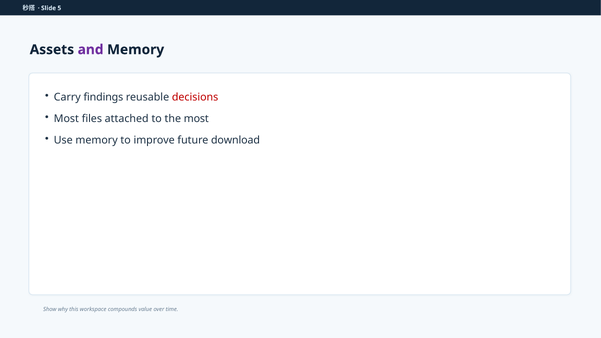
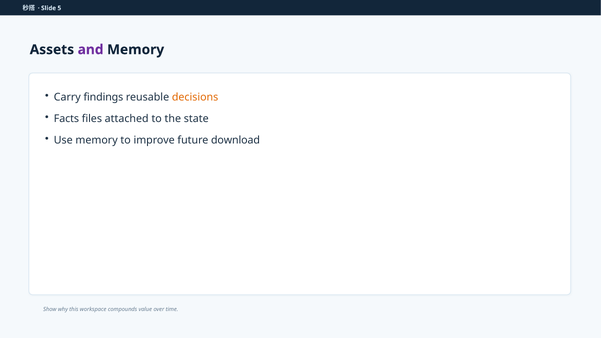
decisions colour: red -> orange
Most at (66, 119): Most -> Facts
the most: most -> state
